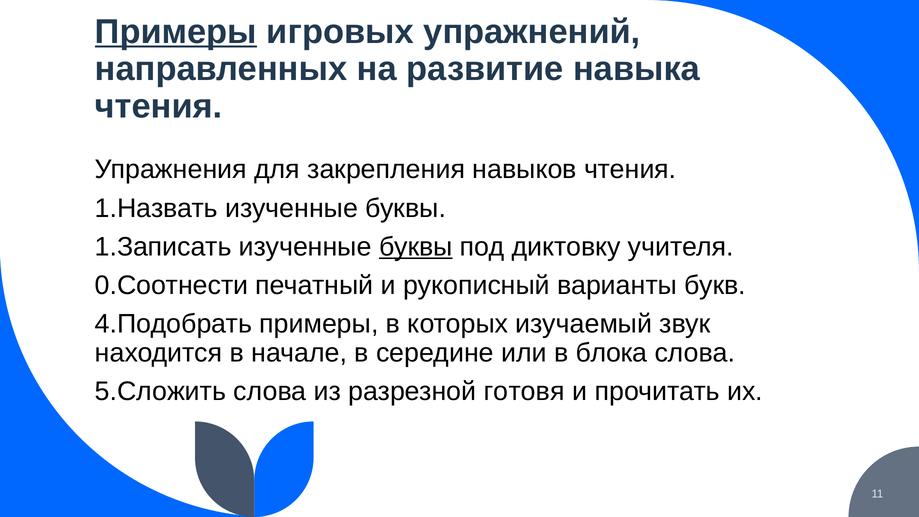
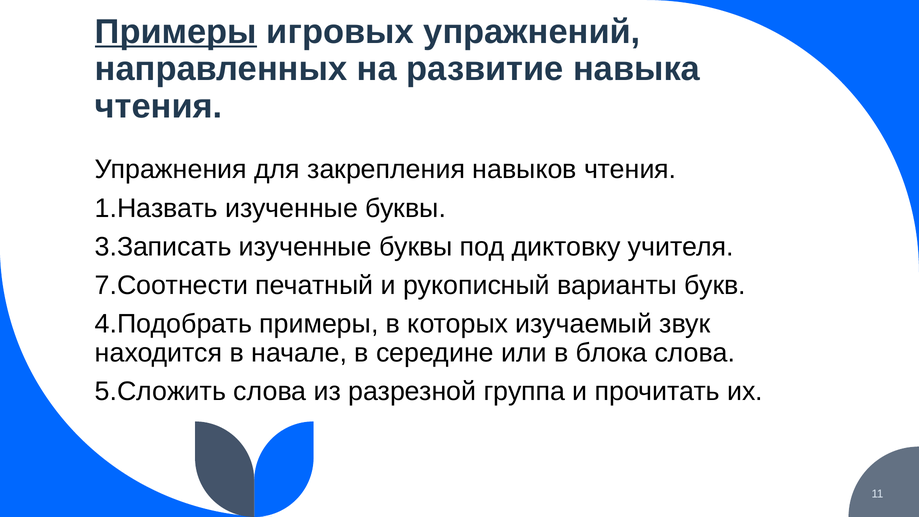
1.Записать: 1.Записать -> 3.Записать
буквы at (416, 247) underline: present -> none
0.Соотнести: 0.Соотнести -> 7.Соотнести
готовя: готовя -> группа
